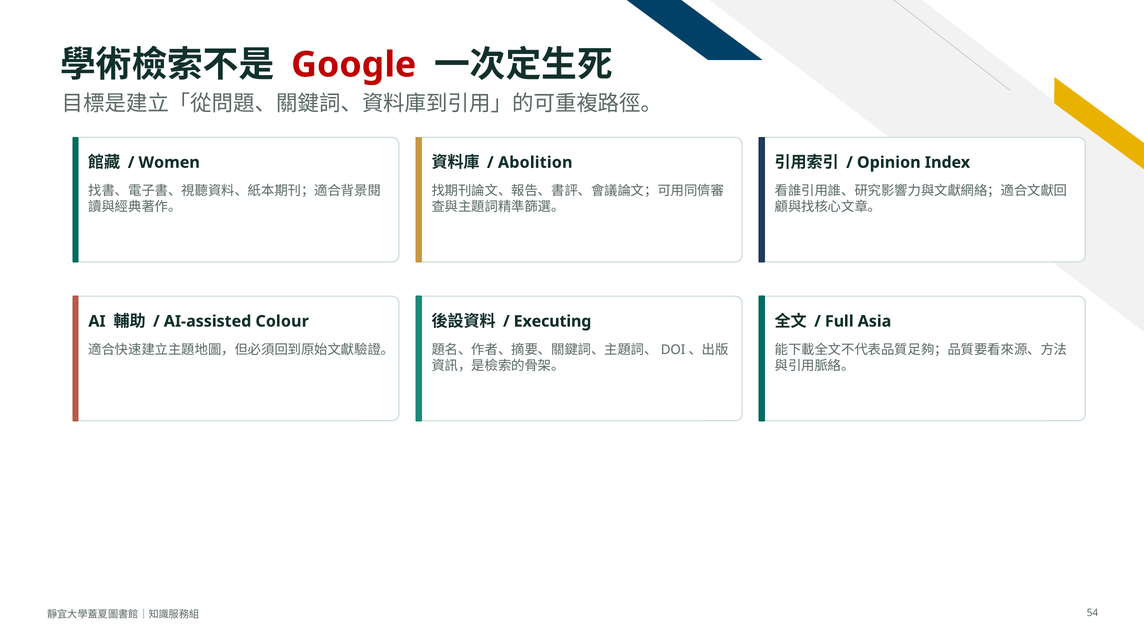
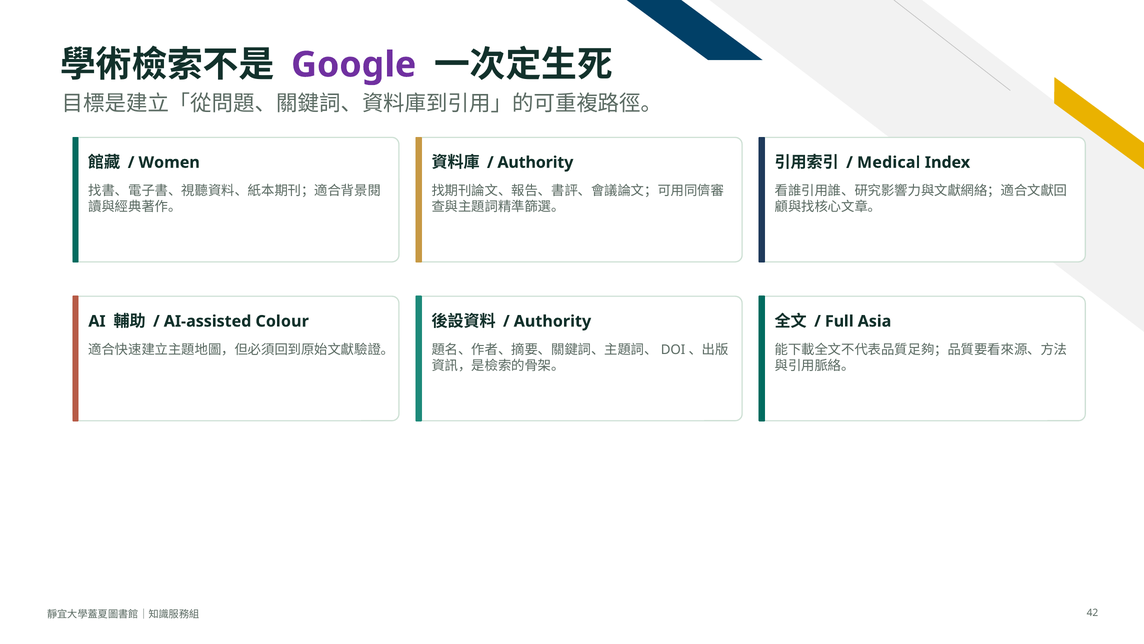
Google colour: red -> purple
Abolition at (535, 162): Abolition -> Authority
Opinion: Opinion -> Medical
Executing at (553, 321): Executing -> Authority
54: 54 -> 42
